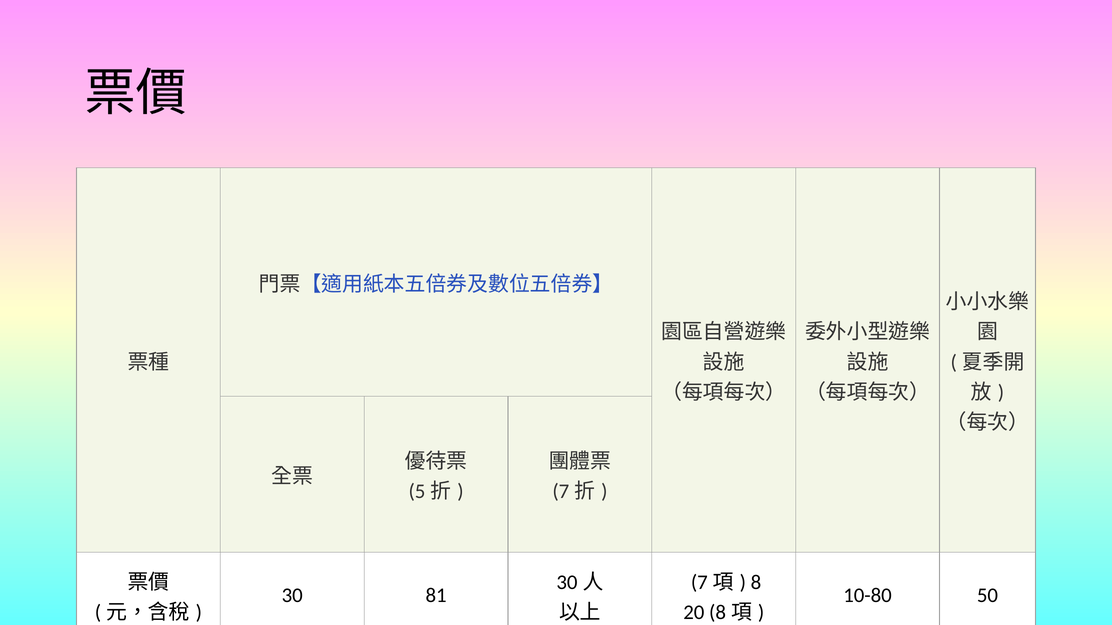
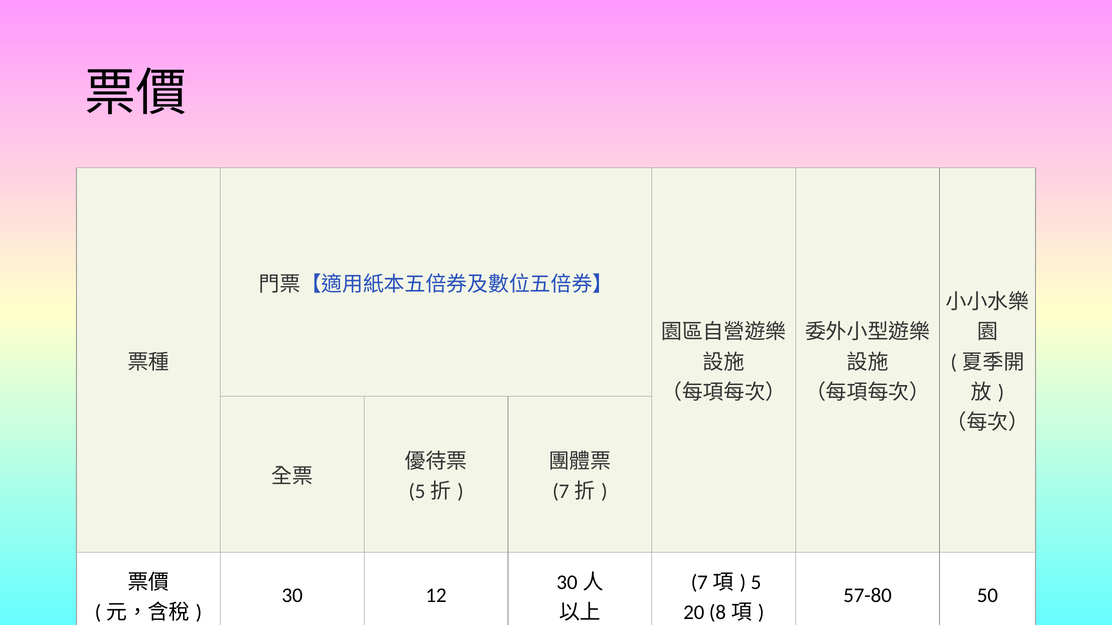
8: 8 -> 5
81: 81 -> 12
10-80: 10-80 -> 57-80
